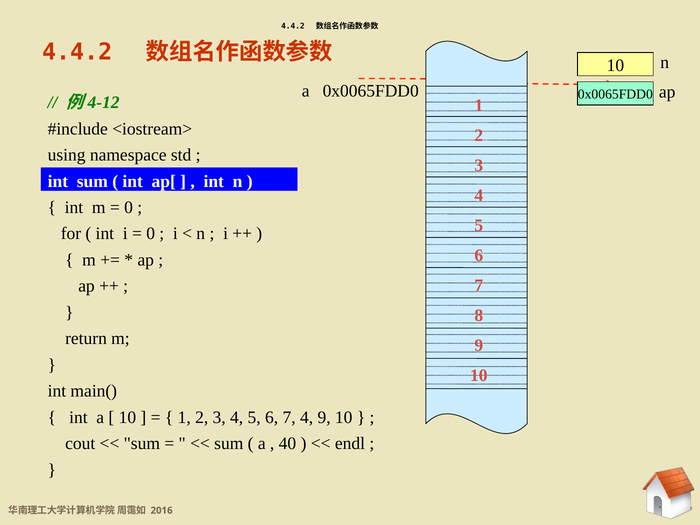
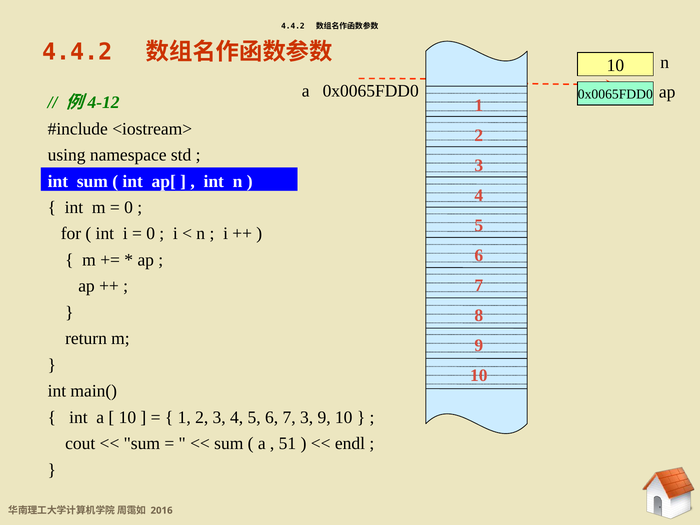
7 4: 4 -> 3
40: 40 -> 51
